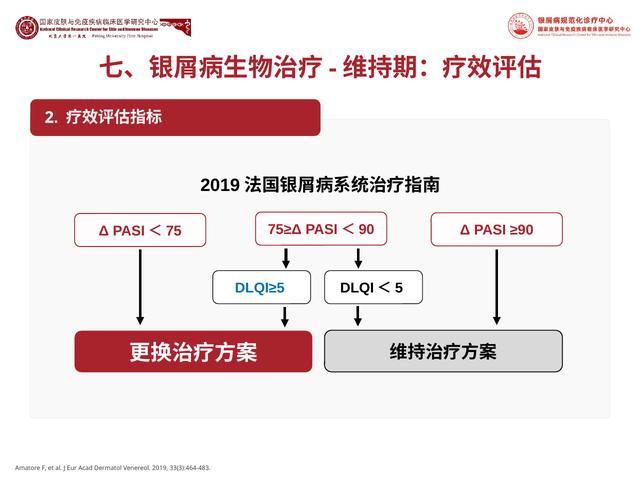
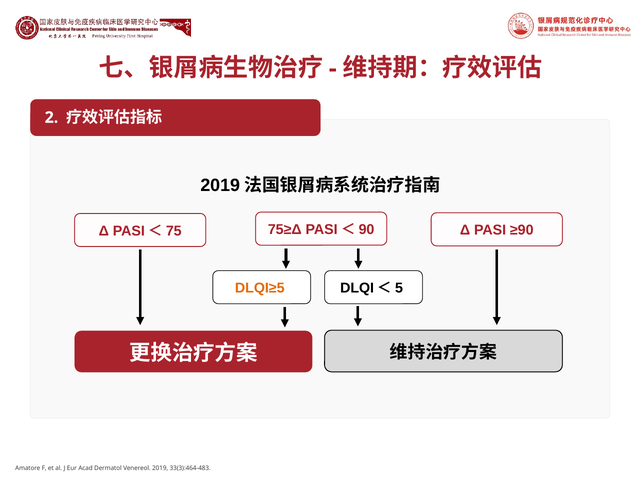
DLQI≥5 colour: blue -> orange
